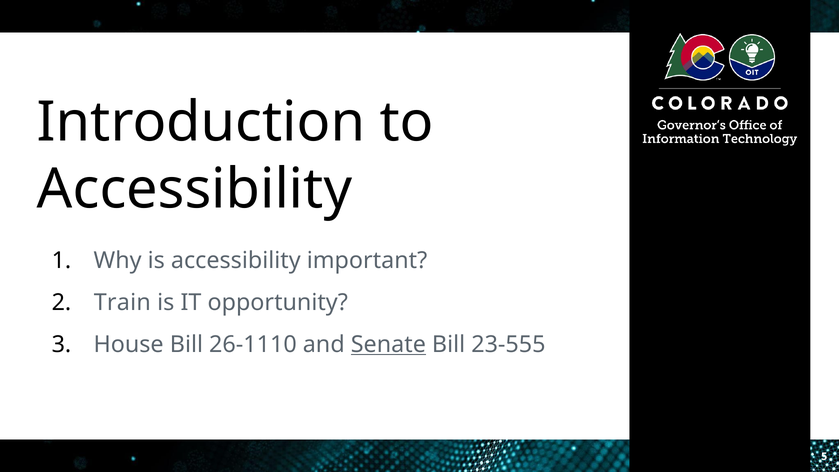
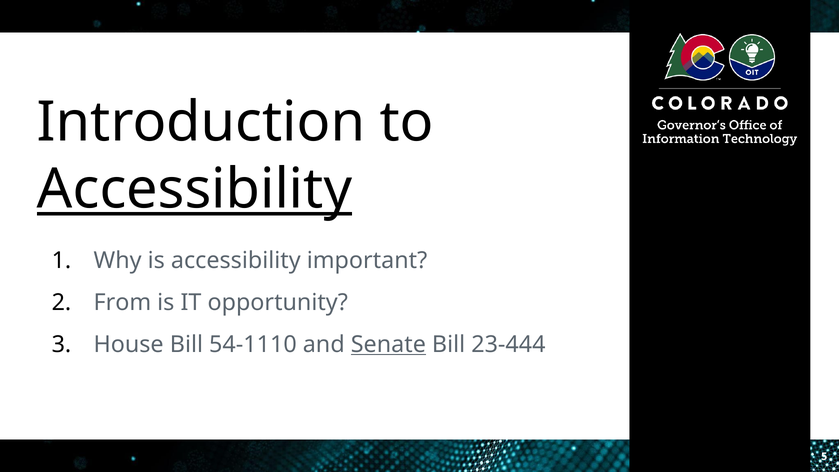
Accessibility at (195, 190) underline: none -> present
Train: Train -> From
26-1110: 26-1110 -> 54-1110
23-555: 23-555 -> 23-444
